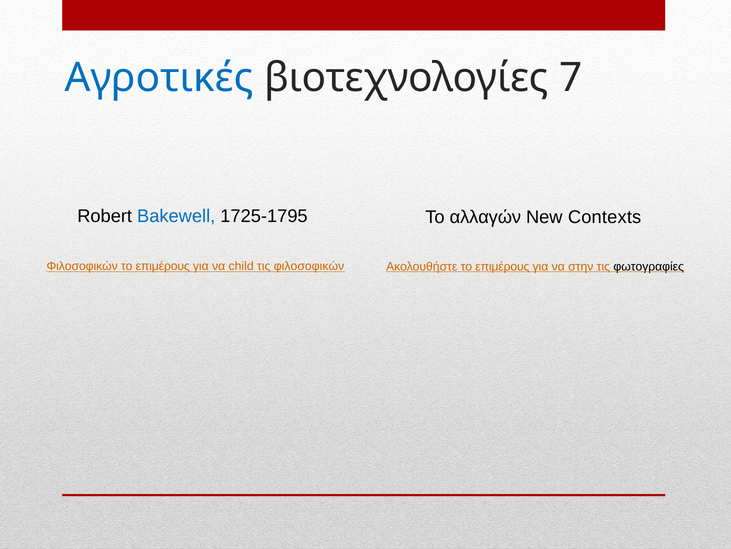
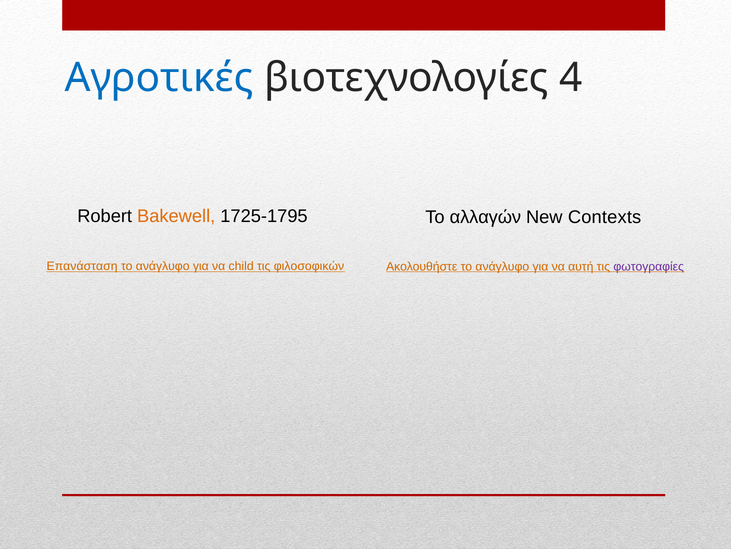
7: 7 -> 4
Bakewell colour: blue -> orange
Φιλοσοφικών at (82, 266): Φιλοσοφικών -> Επανάσταση
επιμέρους at (163, 266): επιμέρους -> ανάγλυφο
Ακολουθήστε το επιμέρους: επιμέρους -> ανάγλυφο
στην: στην -> αυτή
φωτογραφίες colour: black -> purple
